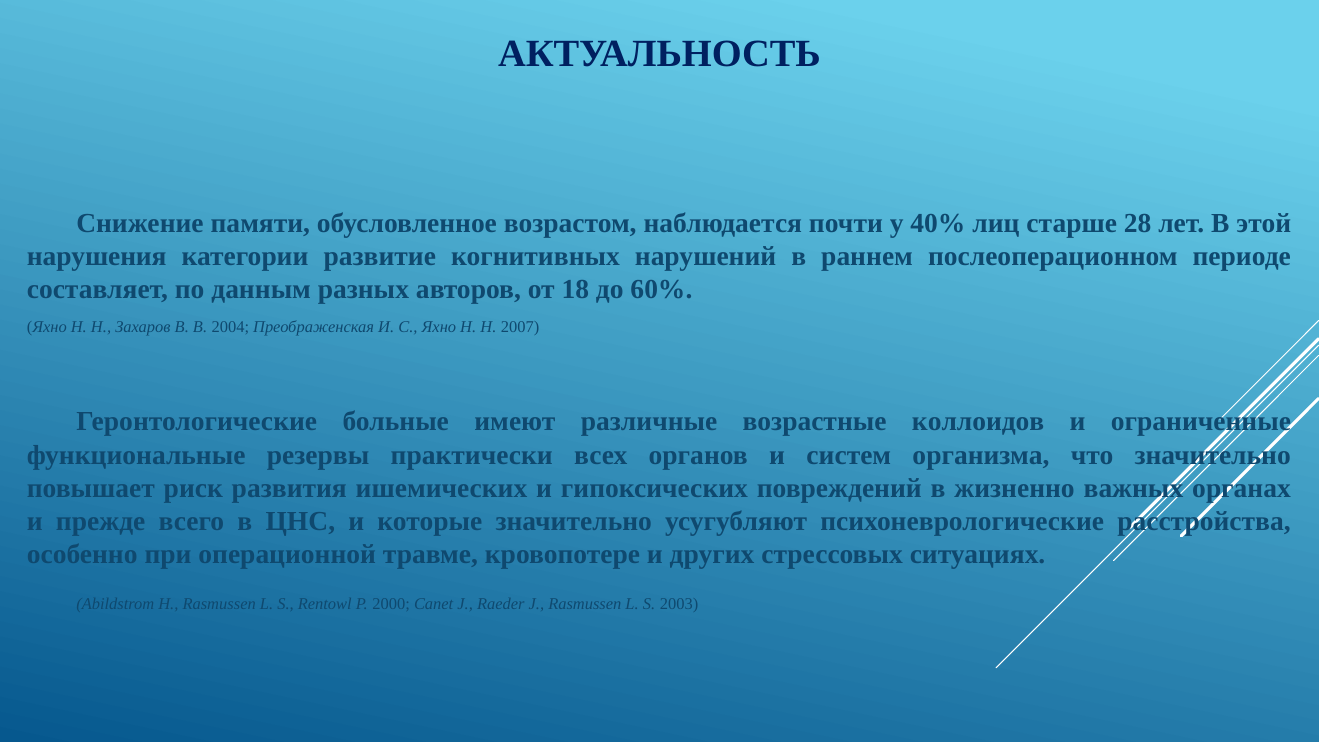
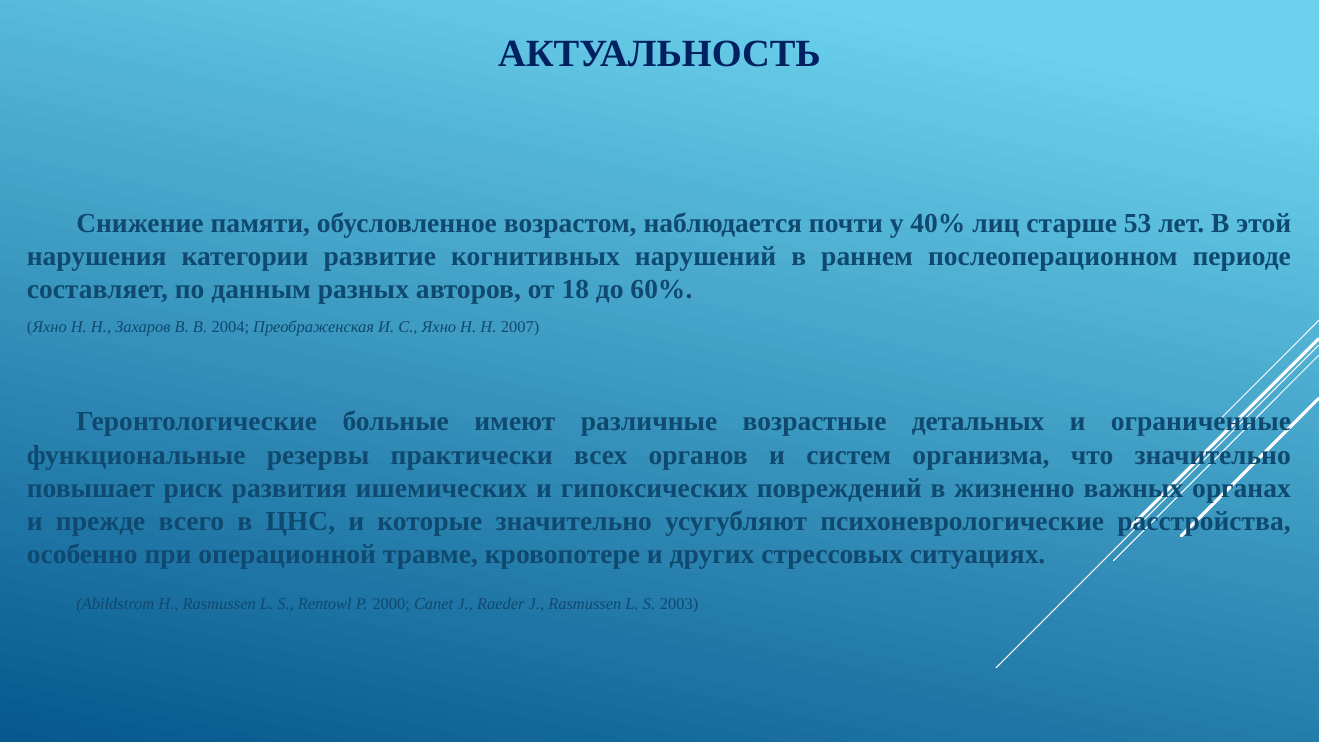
28: 28 -> 53
коллоидов: коллоидов -> детальных
